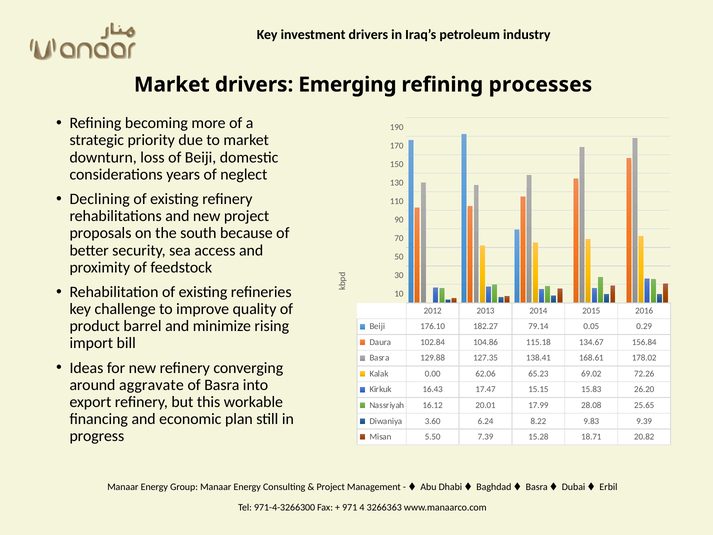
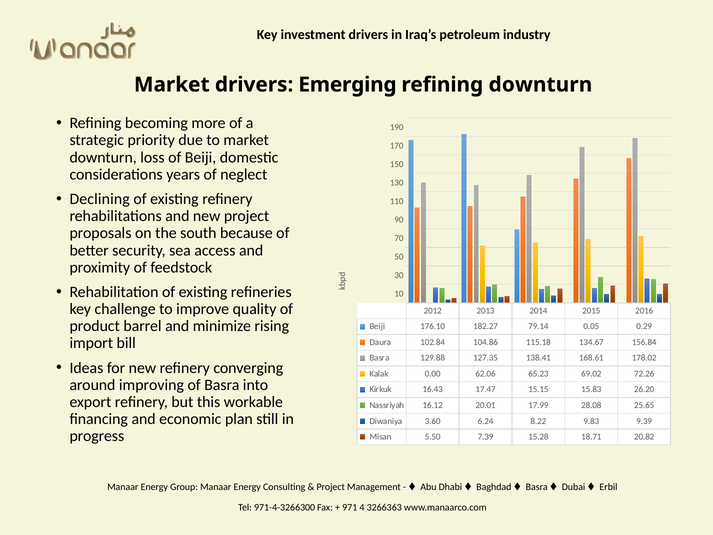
refining processes: processes -> downturn
aggravate: aggravate -> improving
